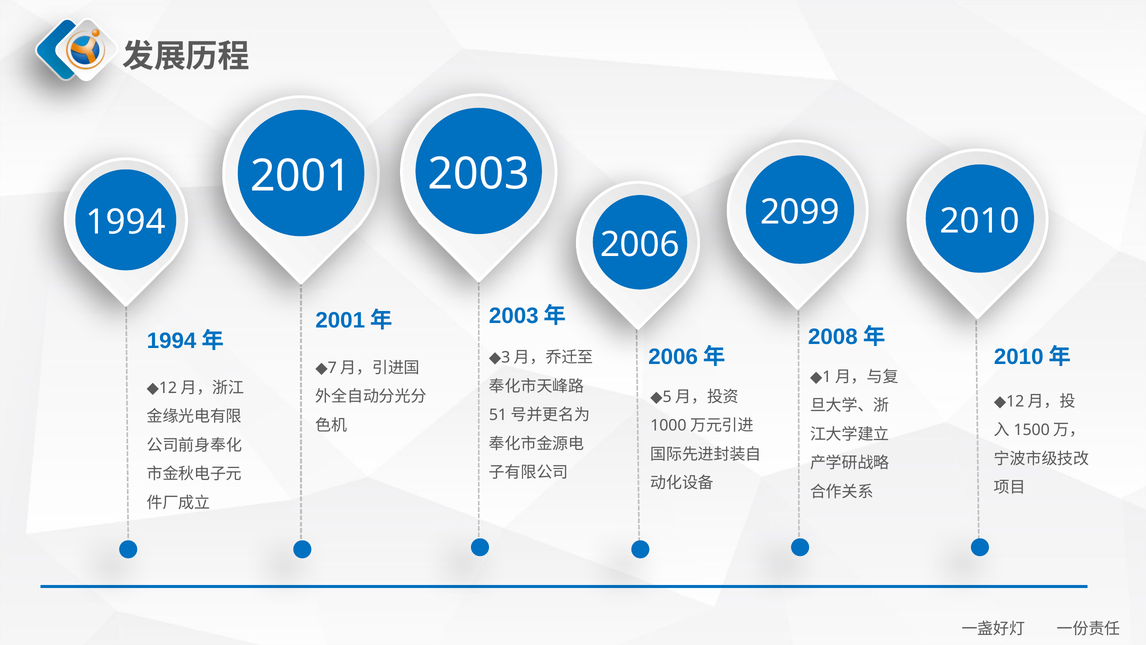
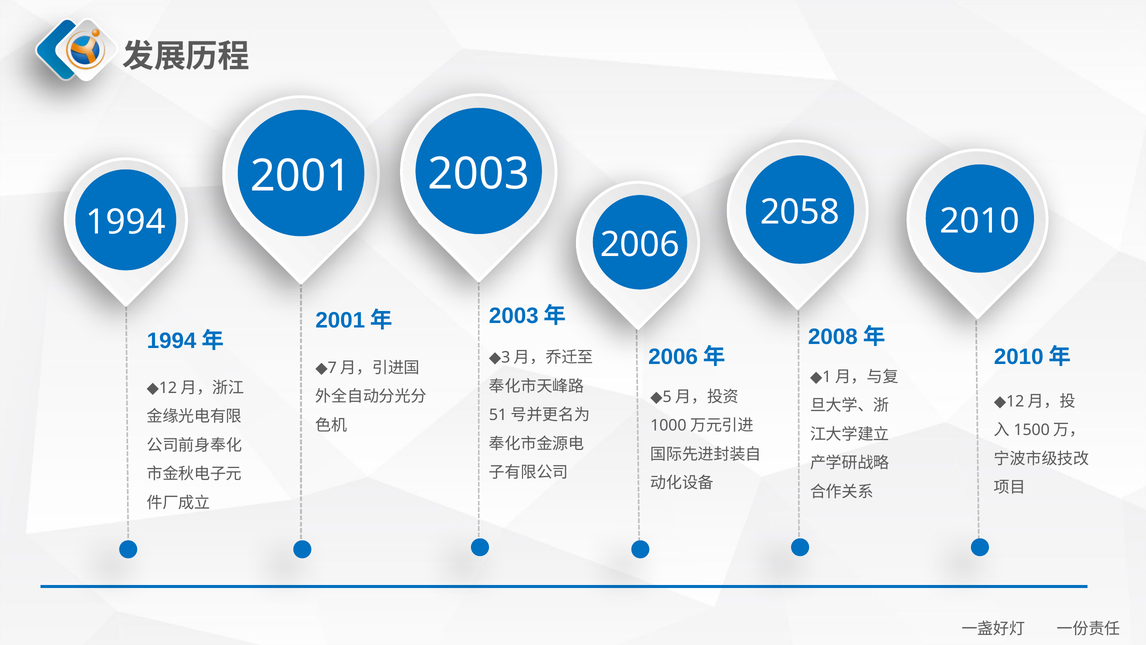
2099: 2099 -> 2058
